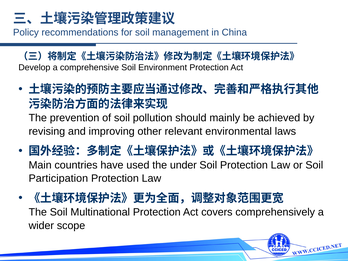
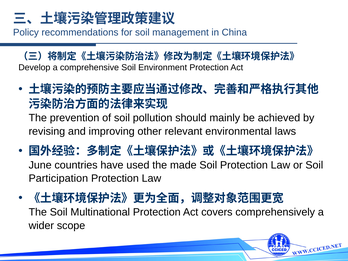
Main: Main -> June
under: under -> made
